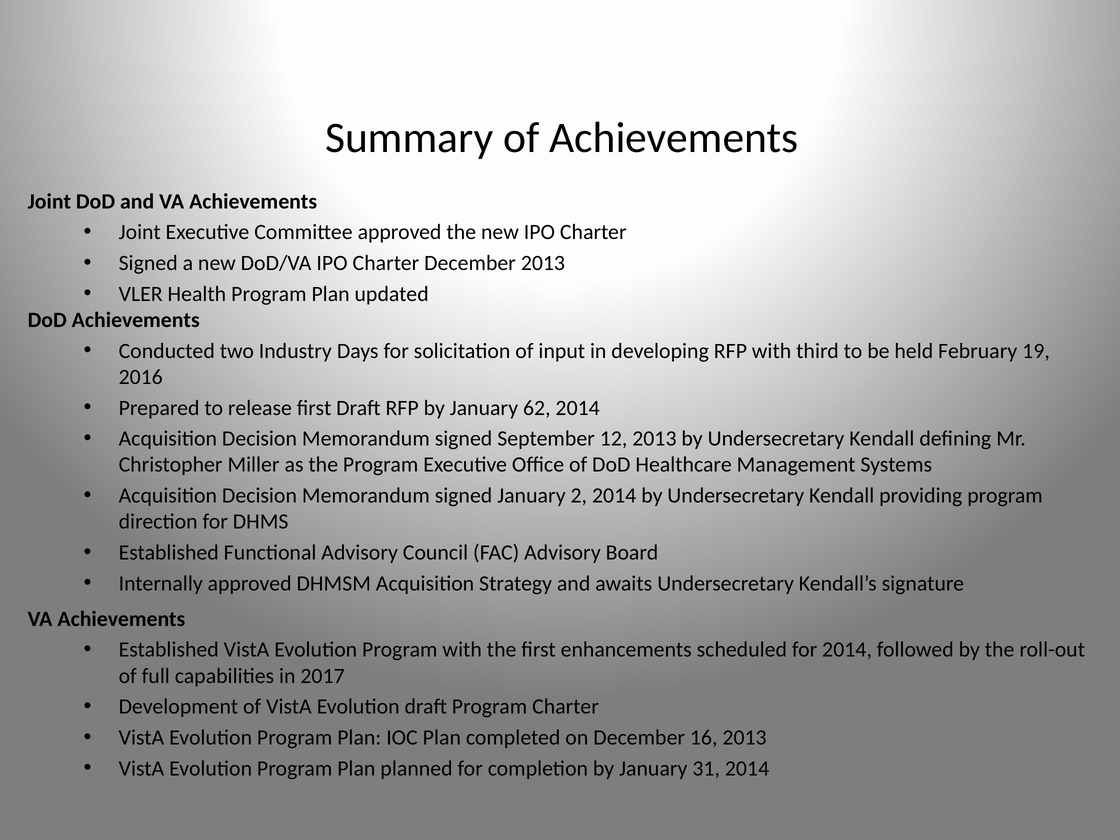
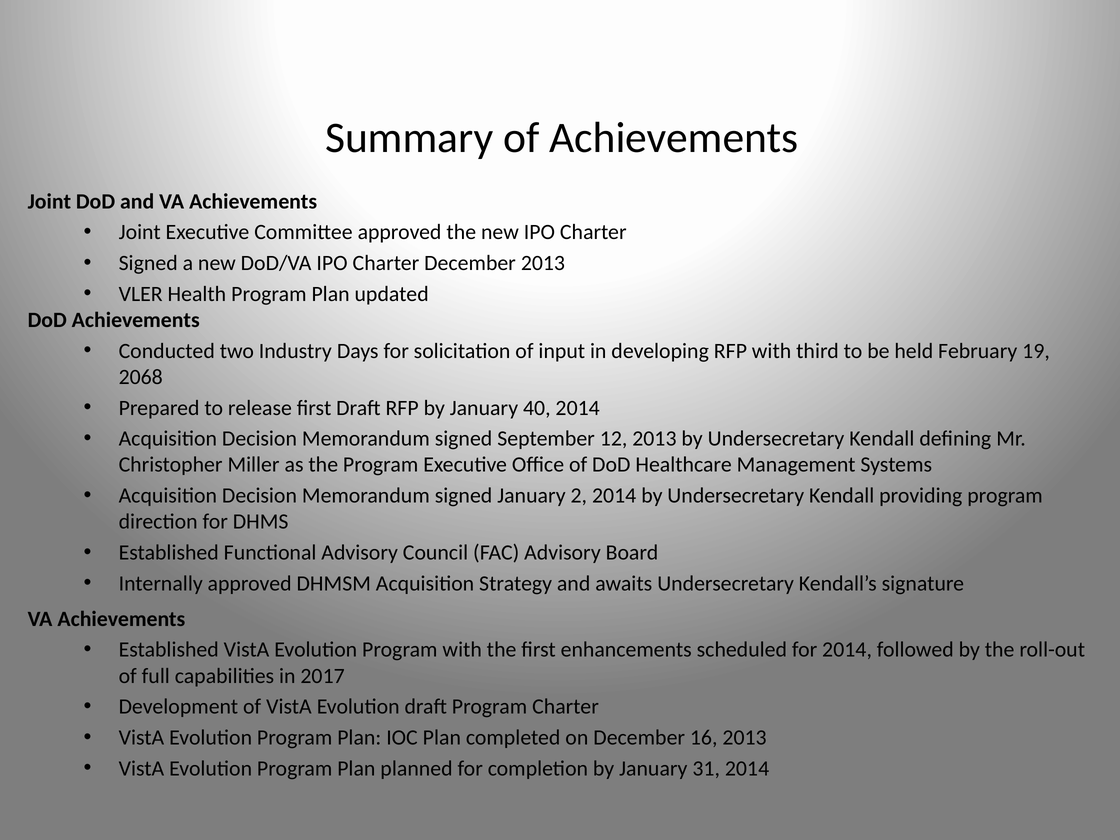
2016: 2016 -> 2068
62: 62 -> 40
